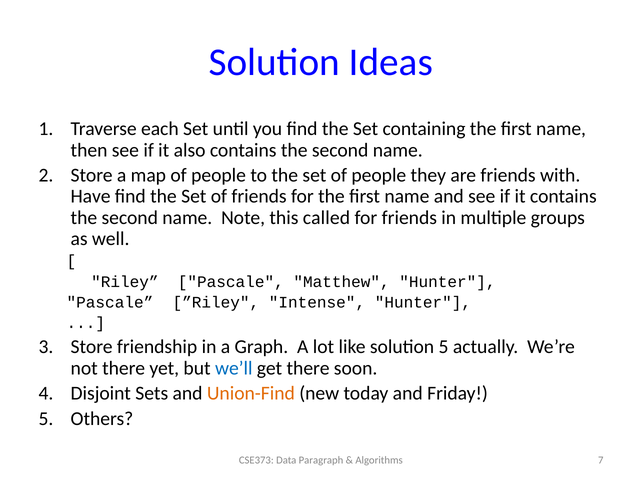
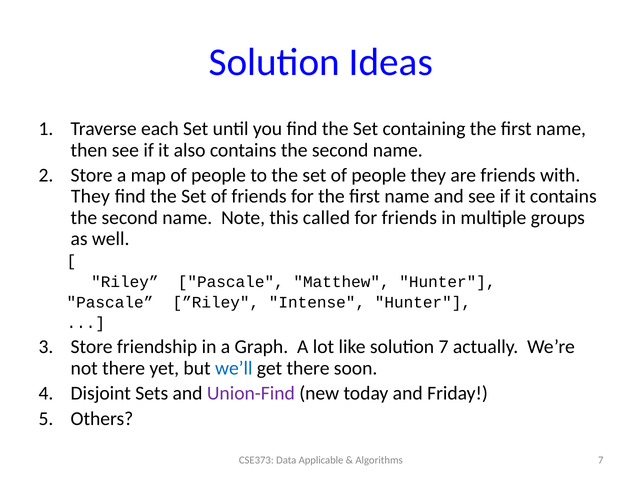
Have at (91, 196): Have -> They
solution 5: 5 -> 7
Union-Find colour: orange -> purple
Paragraph: Paragraph -> Applicable
